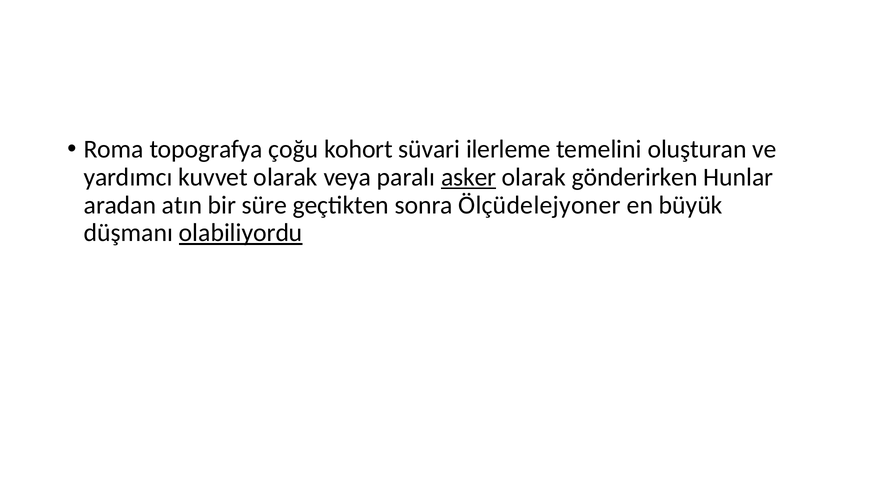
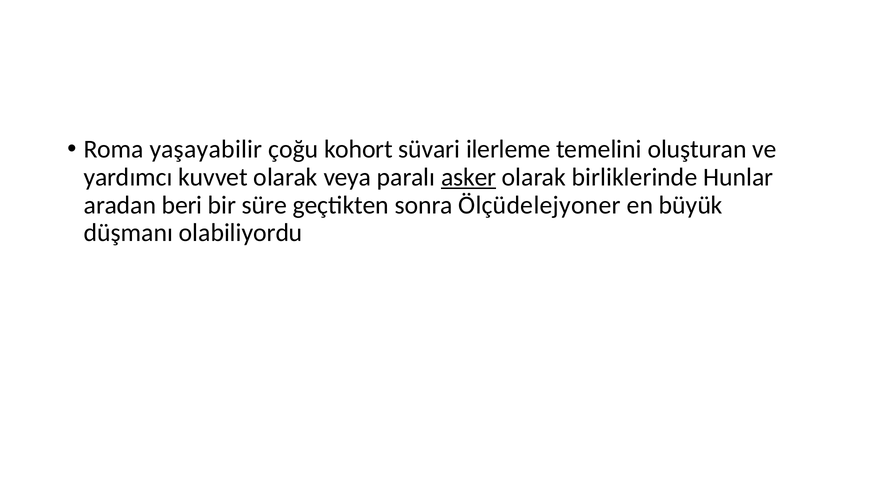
topografya: topografya -> yaşayabilir
gönderirken: gönderirken -> birliklerinde
atın: atın -> beri
olabiliyordu underline: present -> none
